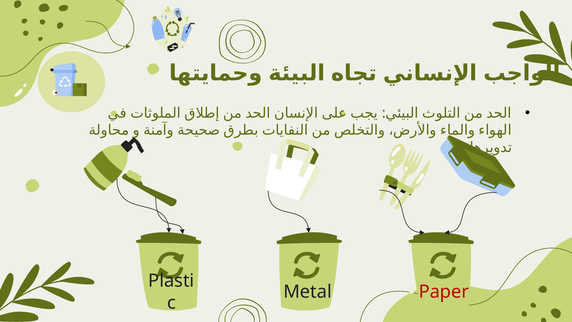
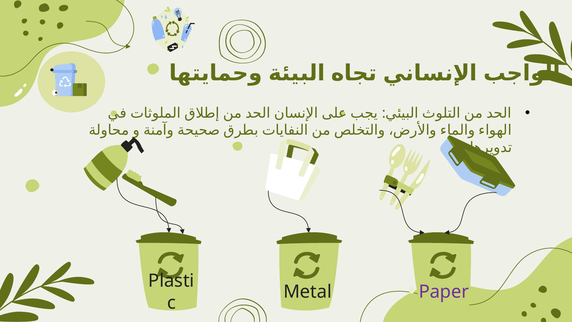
Paper colour: red -> purple
